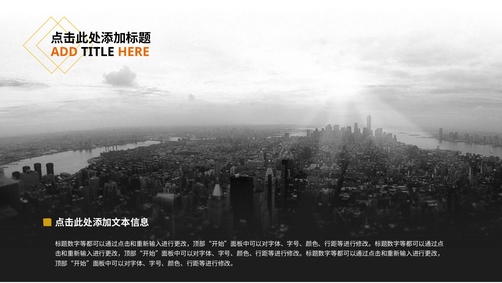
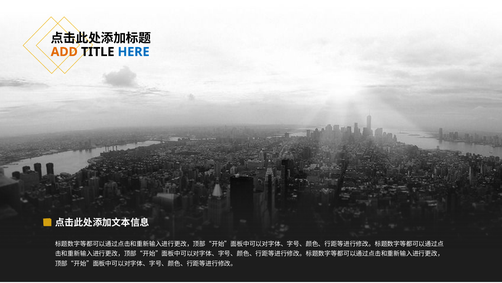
HERE colour: orange -> blue
